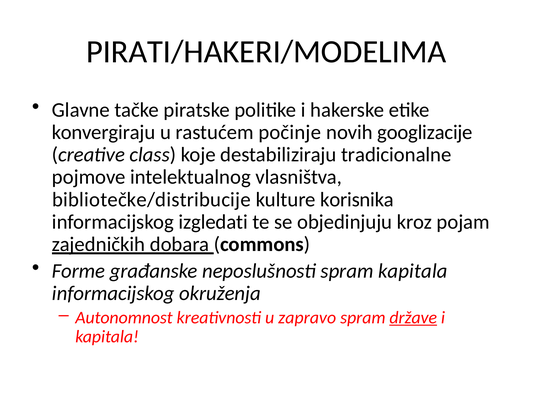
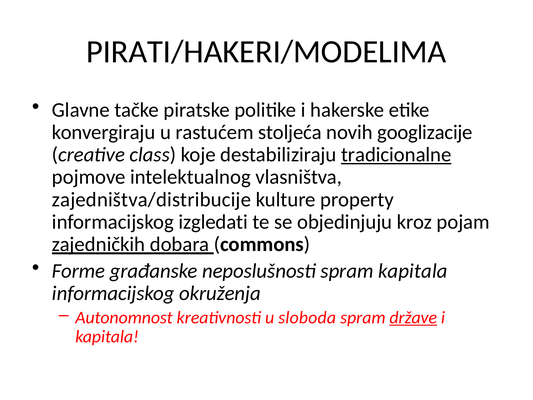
počinje: počinje -> stoljeća
tradicionalne underline: none -> present
bibliotečke/distribucije: bibliotečke/distribucije -> zajedništva/distribucije
korisnika: korisnika -> property
zapravo: zapravo -> sloboda
